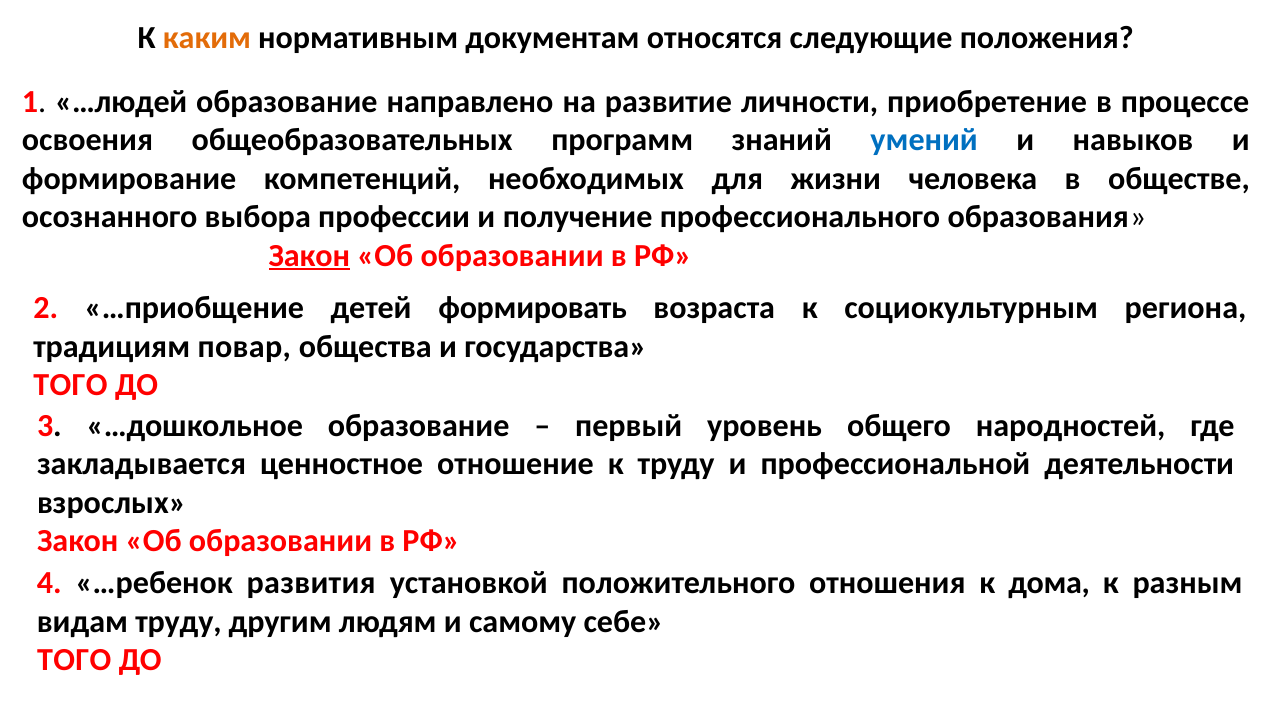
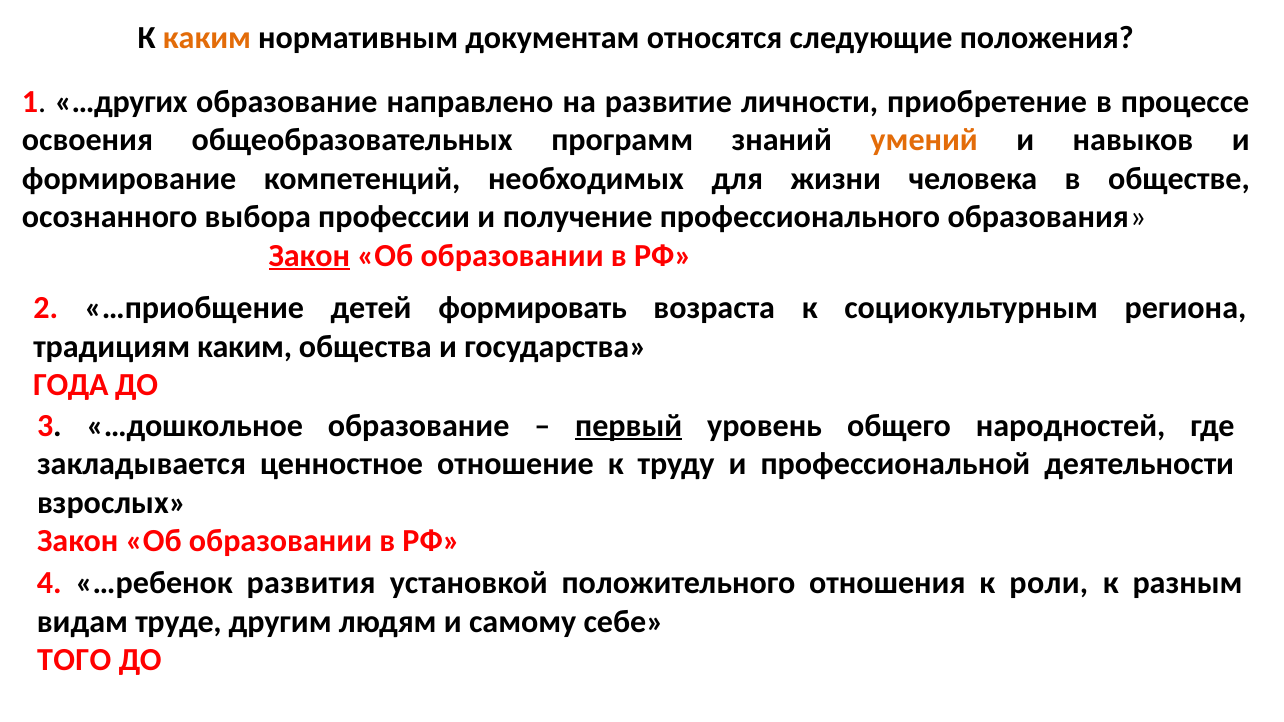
…людей: …людей -> …других
умений colour: blue -> orange
традициям повар: повар -> каким
ТОГО at (71, 385): ТОГО -> ГОДА
первый underline: none -> present
дома: дома -> роли
видам труду: труду -> труде
